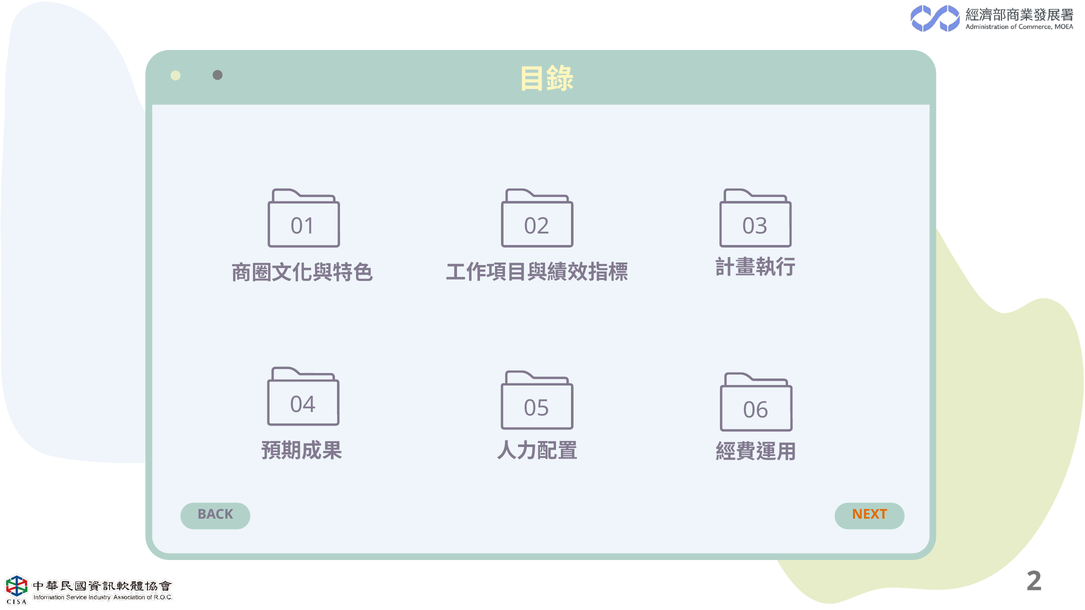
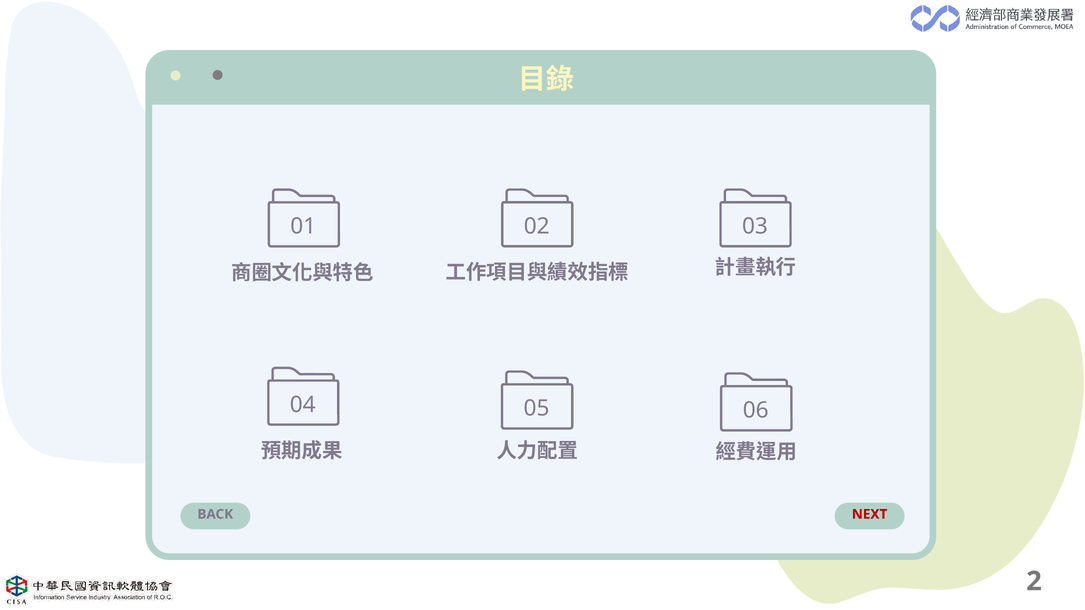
NEXT colour: orange -> red
